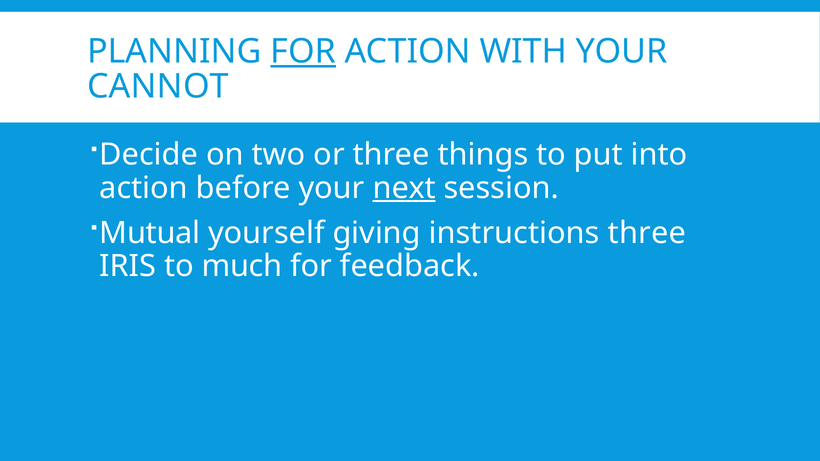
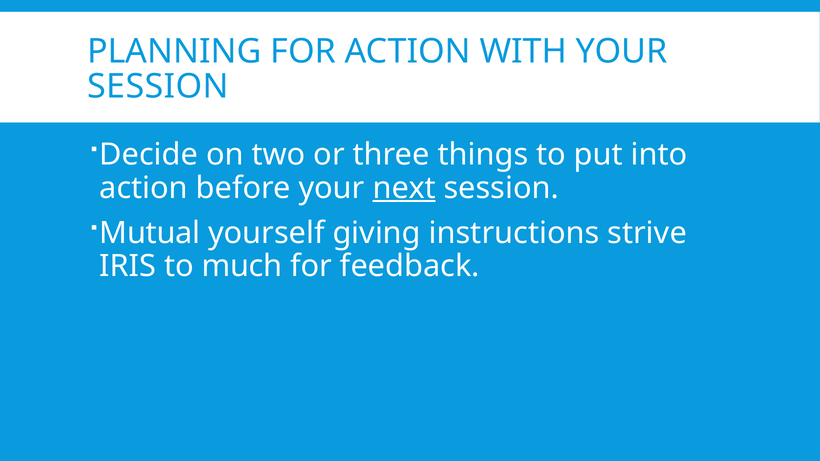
FOR at (303, 52) underline: present -> none
CANNOT at (158, 86): CANNOT -> SESSION
instructions three: three -> strive
